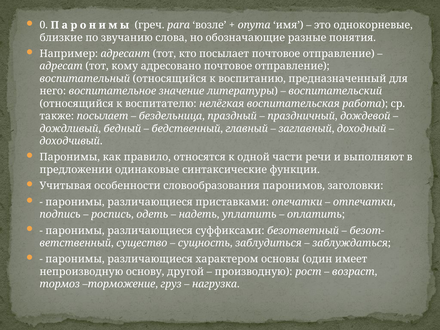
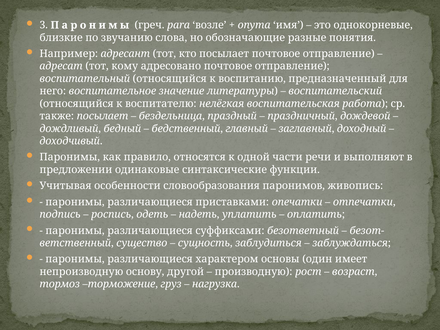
0: 0 -> 3
заголовки: заголовки -> живопись
